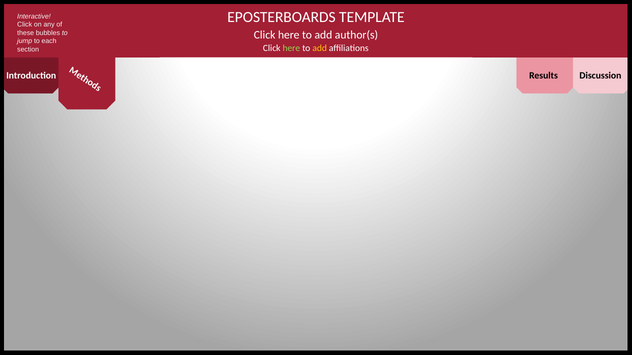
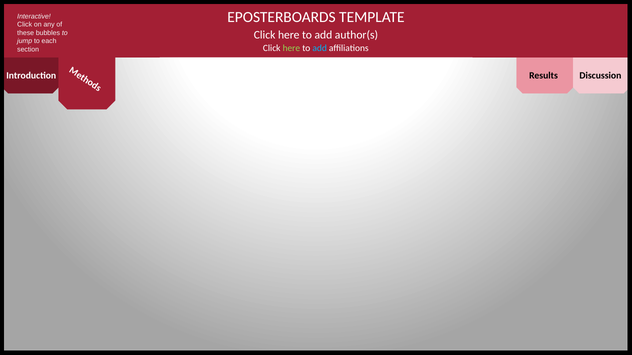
add at (320, 48) colour: yellow -> light blue
